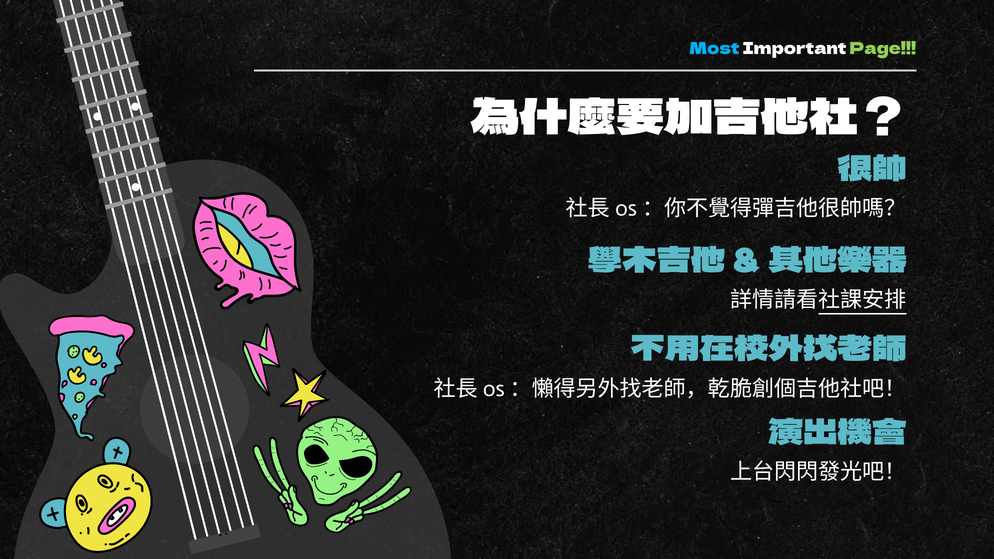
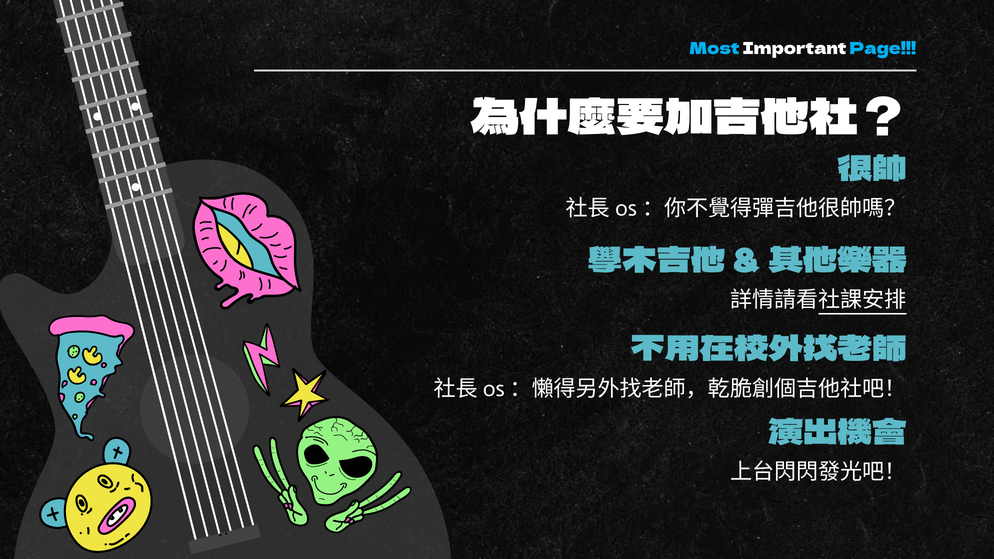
Page colour: light green -> light blue
